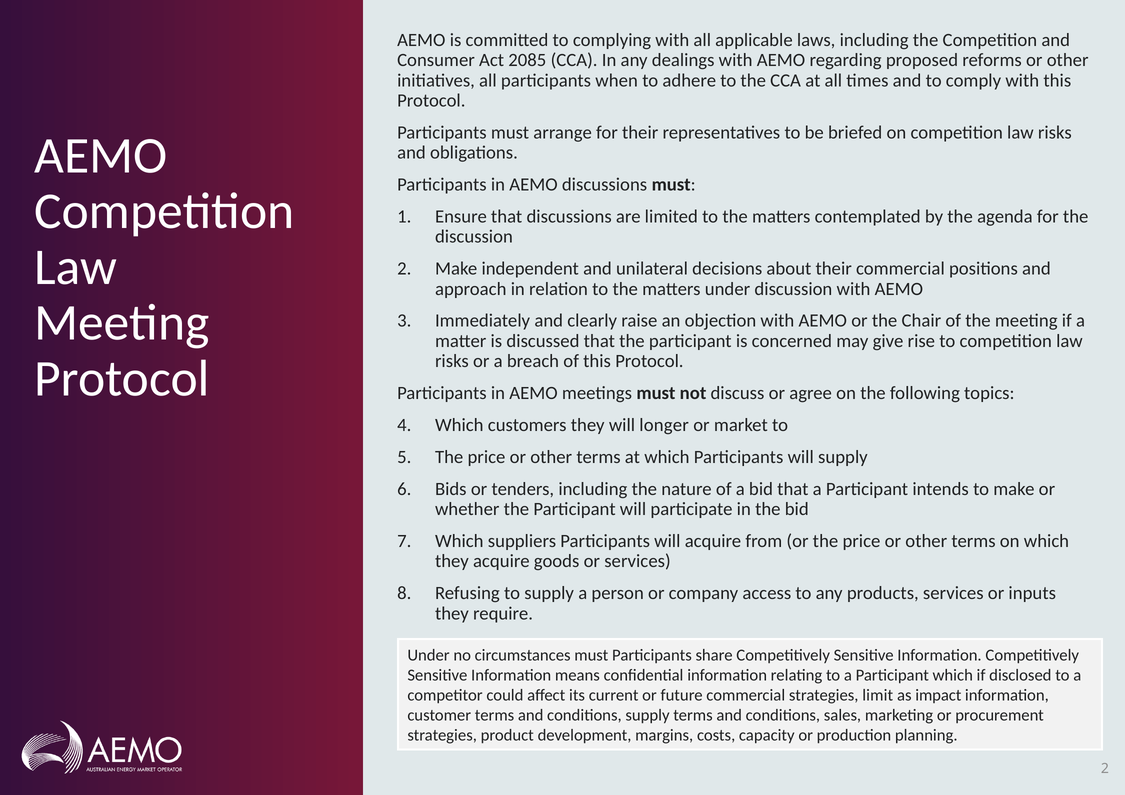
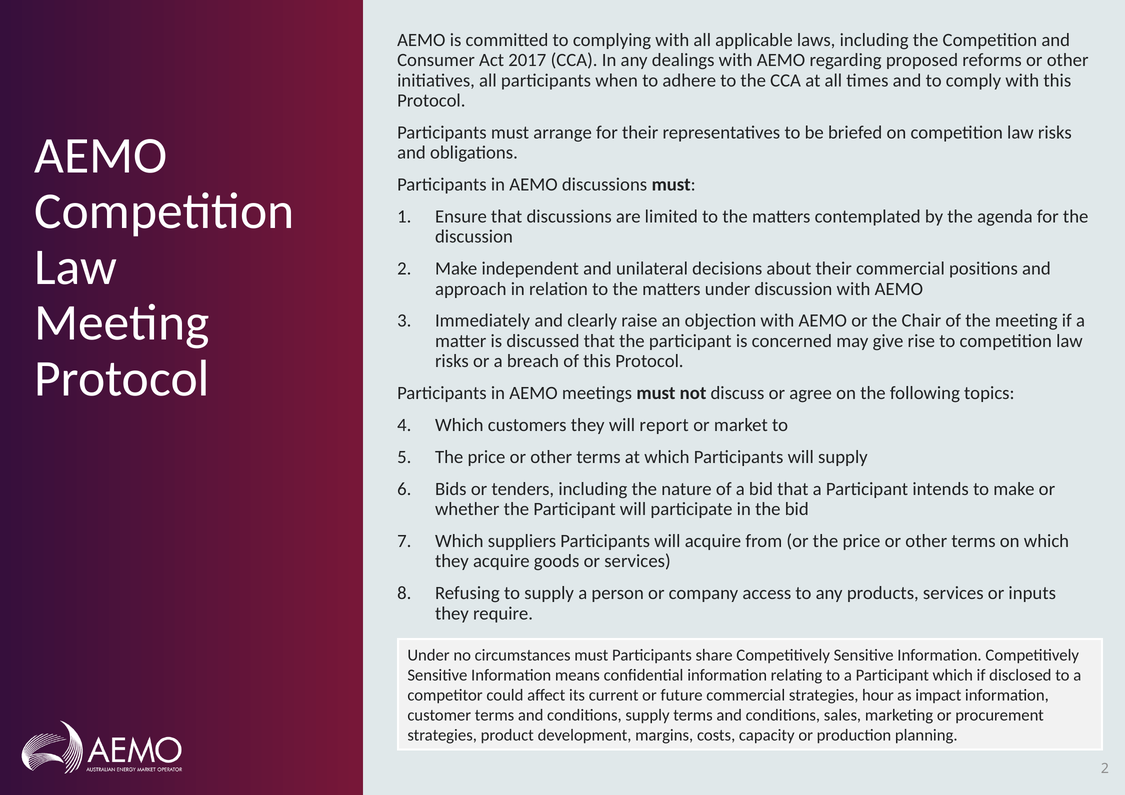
2085: 2085 -> 2017
longer: longer -> report
limit: limit -> hour
